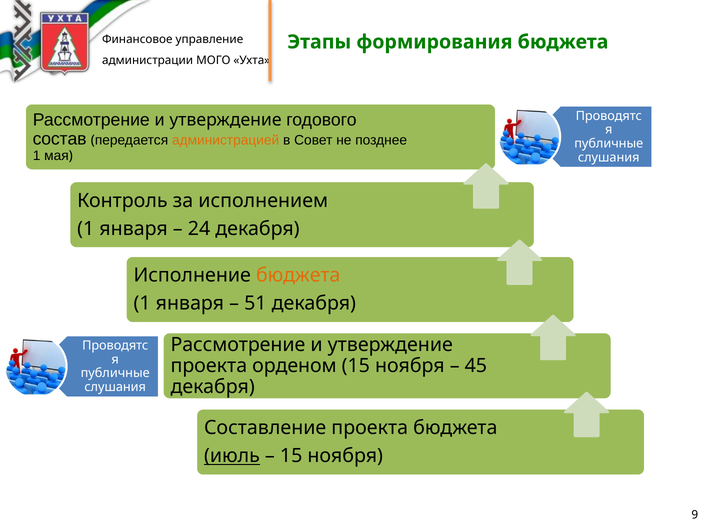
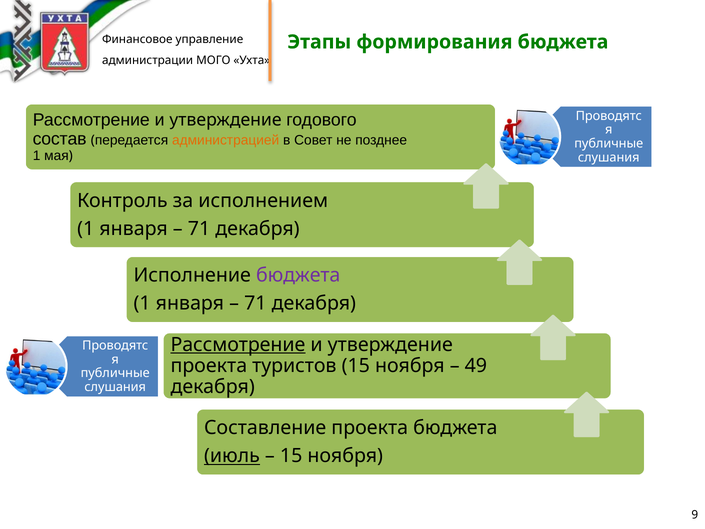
24 at (199, 228): 24 -> 71
бюджета at (298, 275) colour: orange -> purple
51 at (255, 303): 51 -> 71
Рассмотрение at (238, 344) underline: none -> present
орденом: орденом -> туристов
45: 45 -> 49
